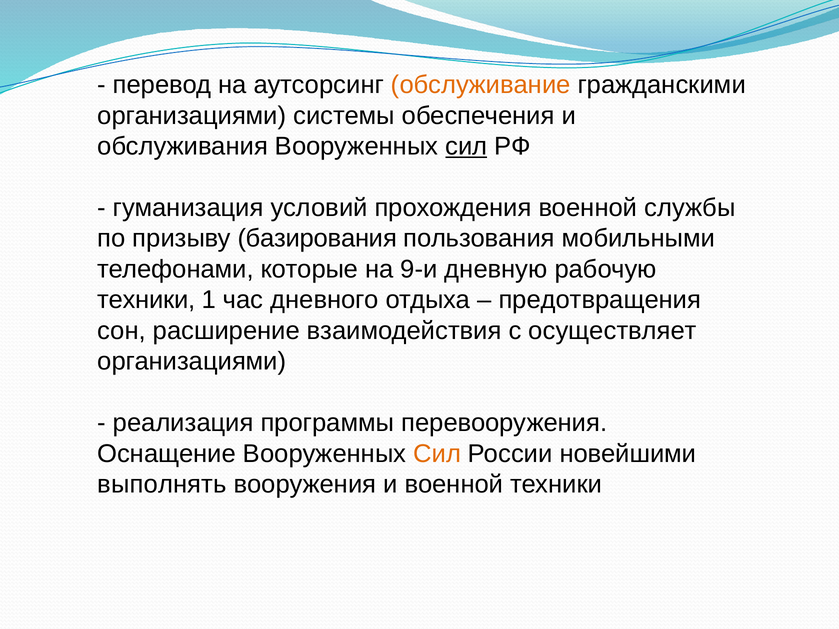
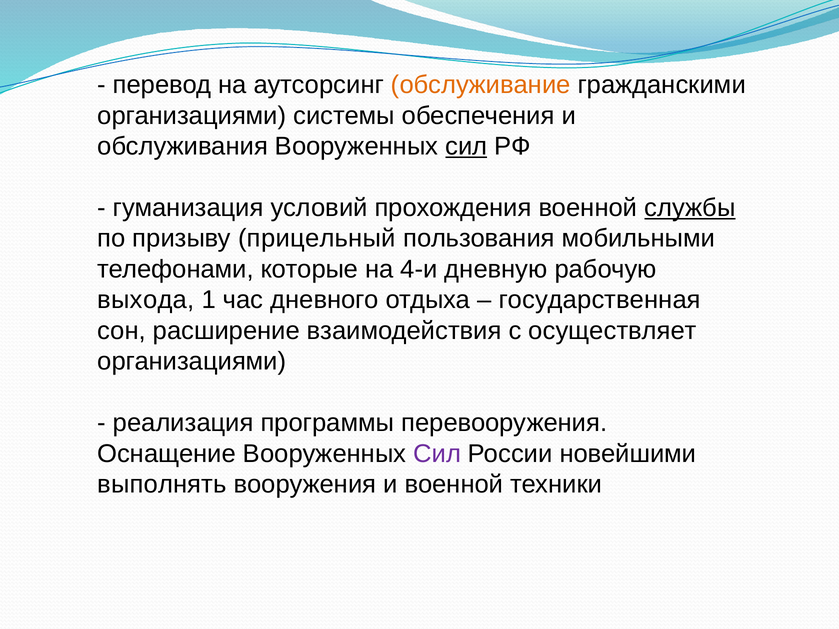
службы underline: none -> present
базирования: базирования -> прицельный
9-и: 9-и -> 4-и
техники at (146, 300): техники -> выхода
предотвращения: предотвращения -> государственная
Сил at (437, 454) colour: orange -> purple
